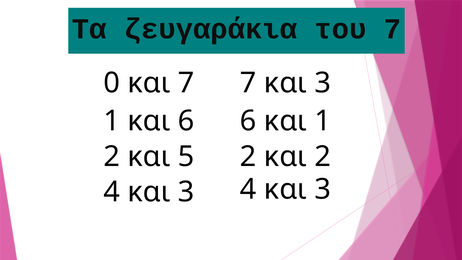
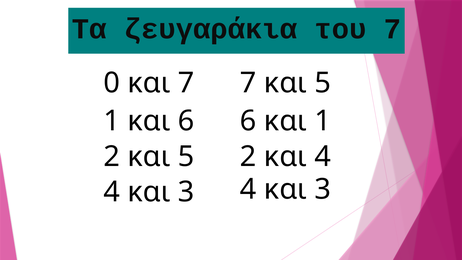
7 και 3: 3 -> 5
και 2: 2 -> 4
